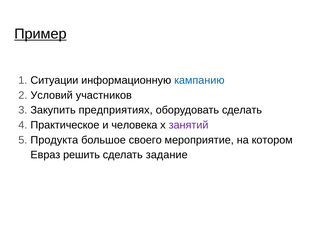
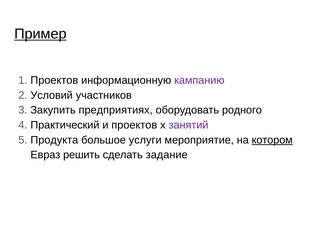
Ситуации at (54, 80): Ситуации -> Проектов
кампанию colour: blue -> purple
оборудовать сделать: сделать -> родного
Практическое: Практическое -> Практический
и человека: человека -> проектов
своего: своего -> услуги
котором underline: none -> present
